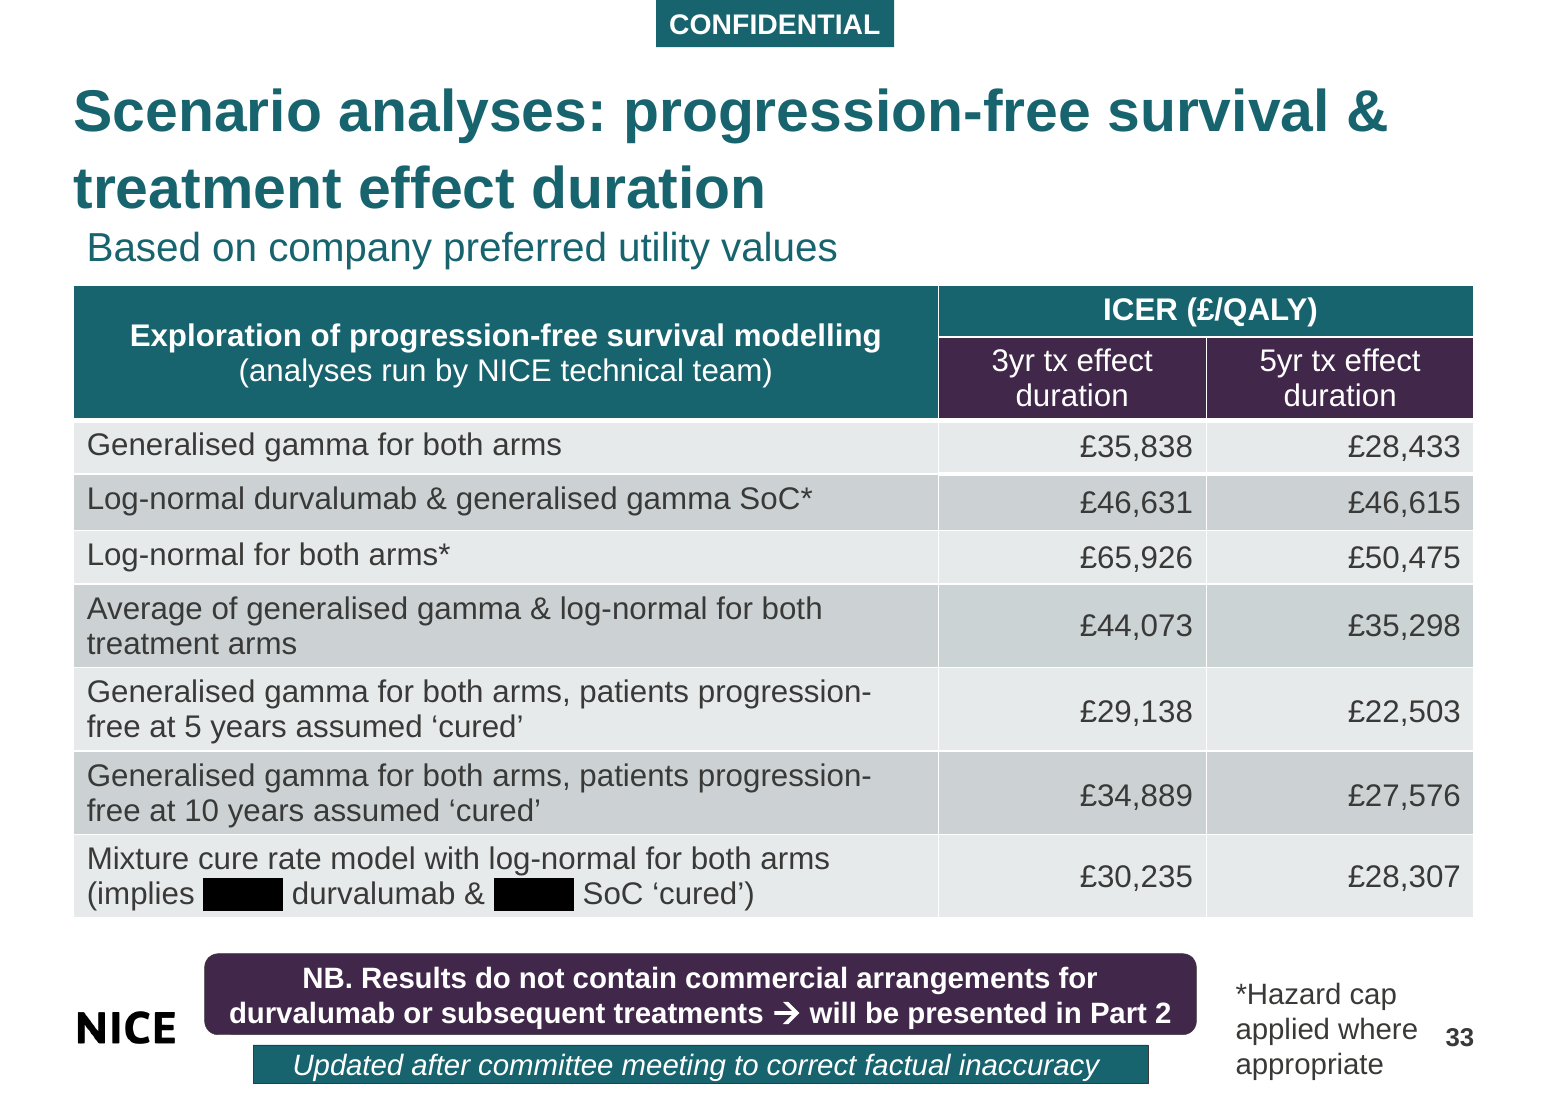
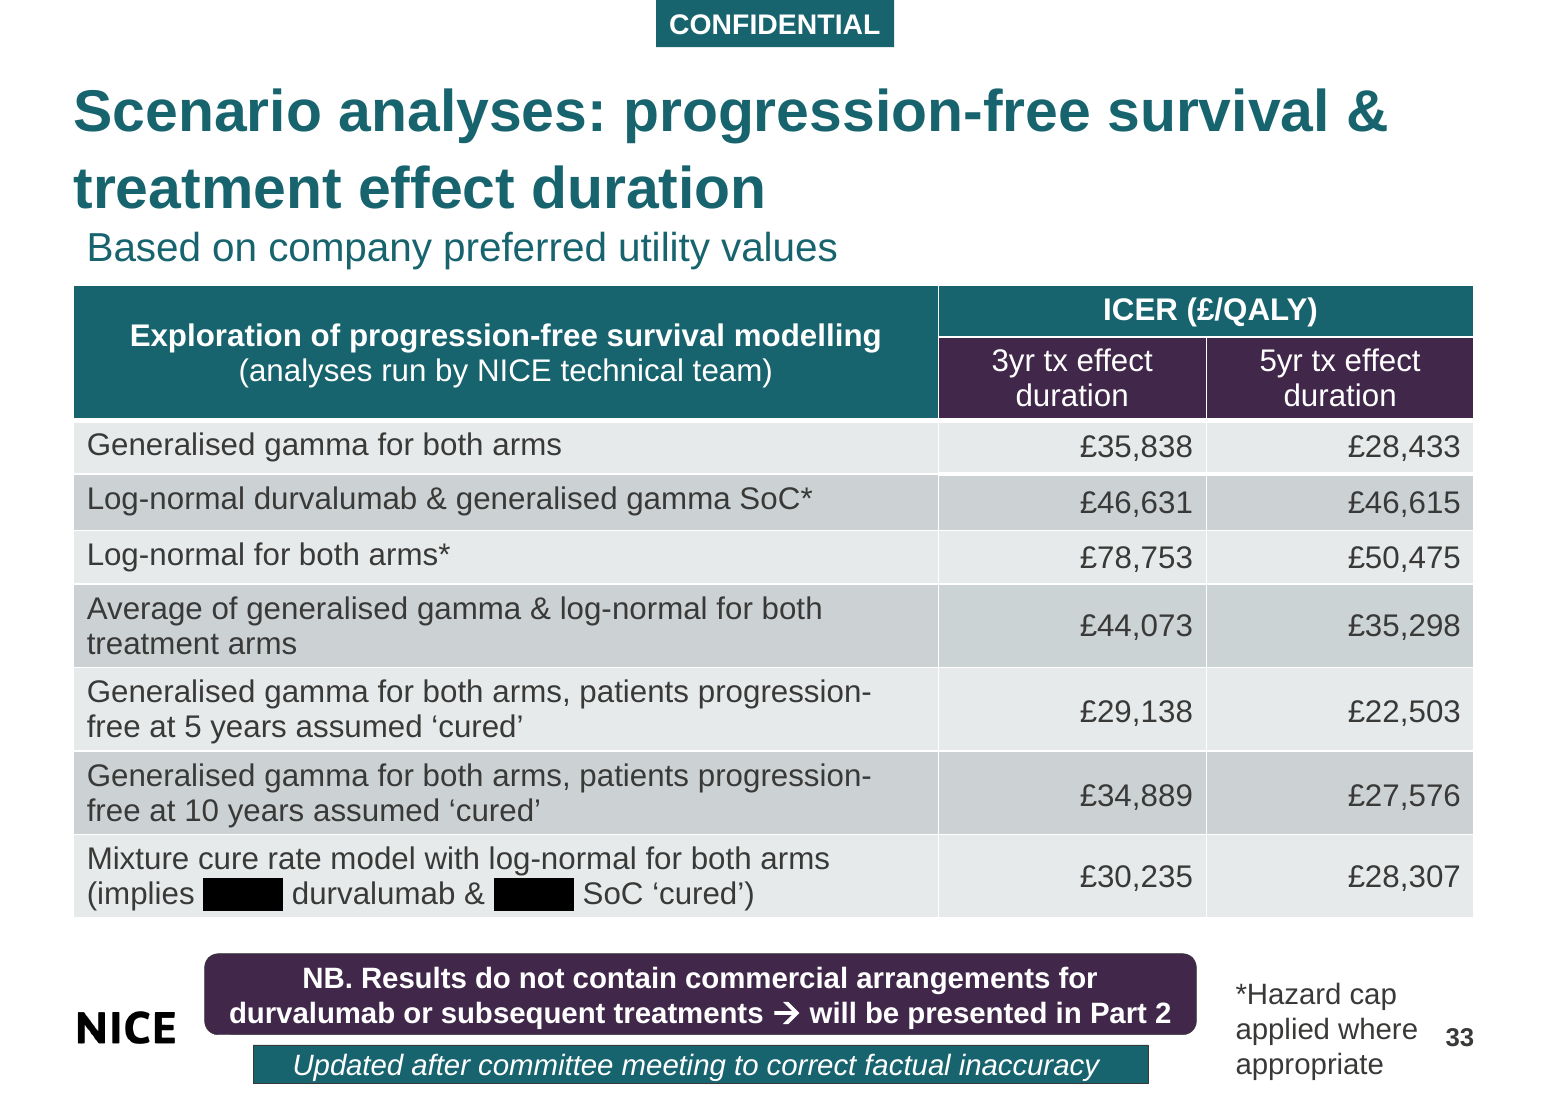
£65,926: £65,926 -> £78,753
